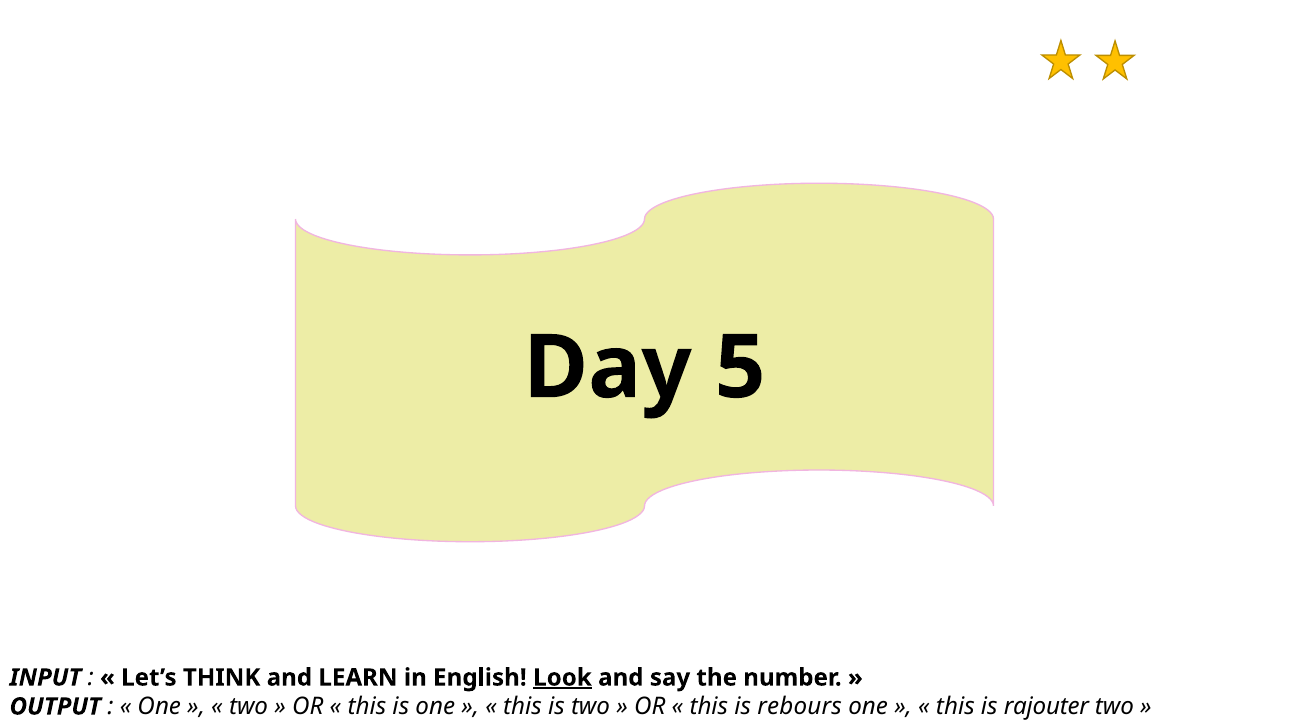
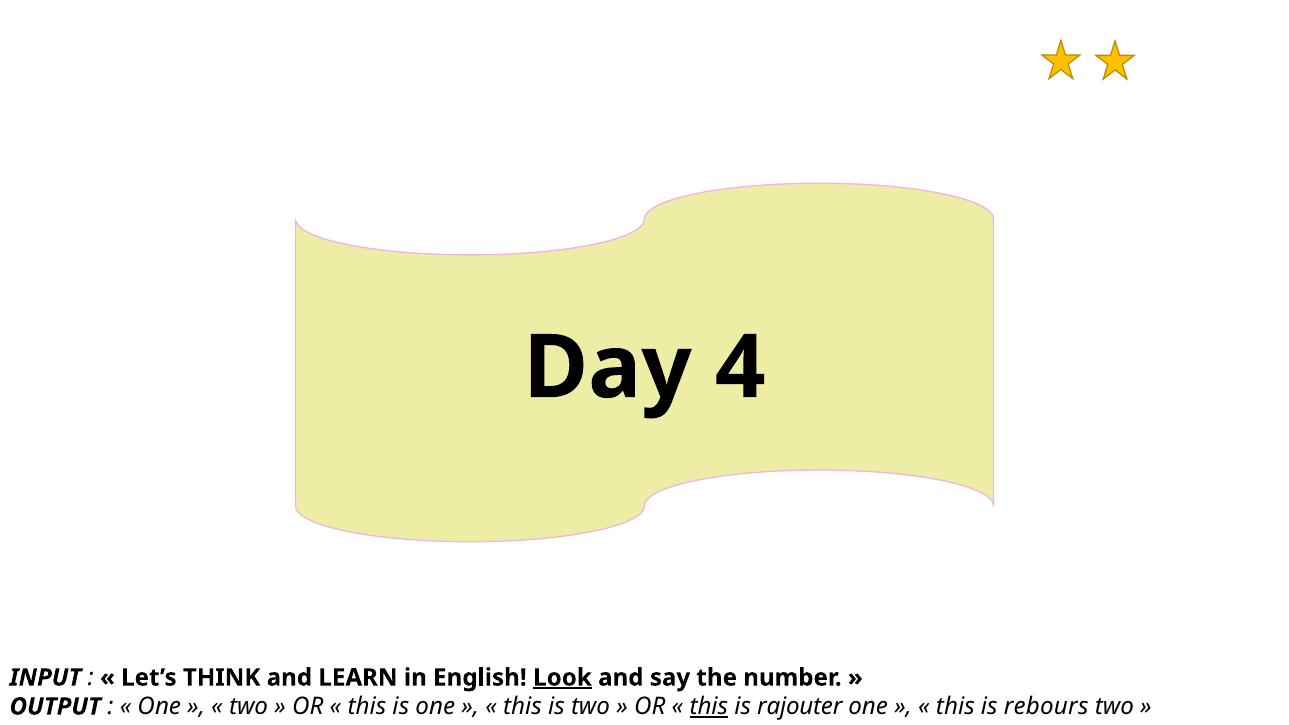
5: 5 -> 4
this at (709, 707) underline: none -> present
rebours: rebours -> rajouter
rajouter: rajouter -> rebours
